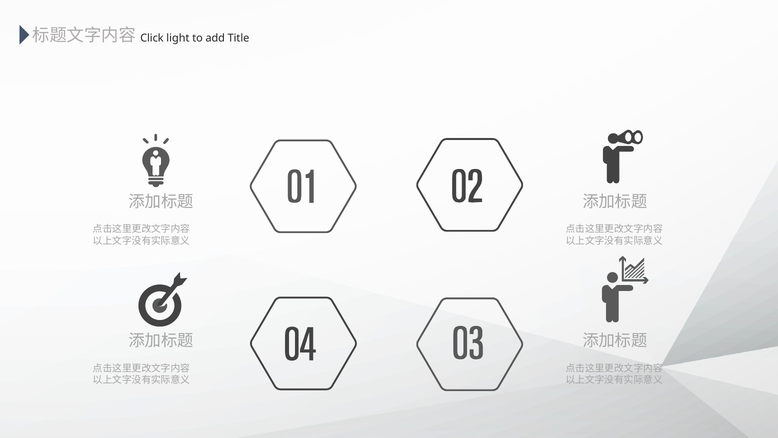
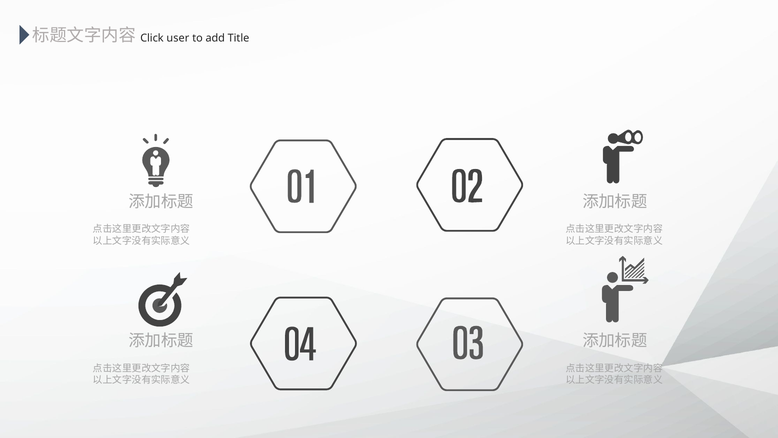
light: light -> user
